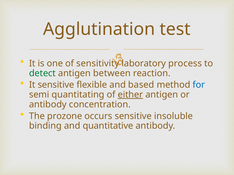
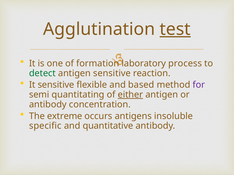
test underline: none -> present
sensitivity: sensitivity -> formation
antigen between: between -> sensitive
for colour: blue -> purple
prozone: prozone -> extreme
occurs sensitive: sensitive -> antigens
binding: binding -> specific
